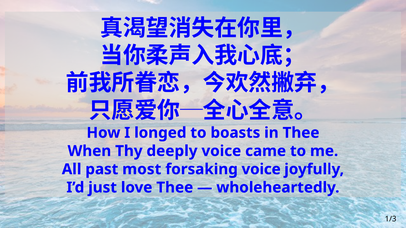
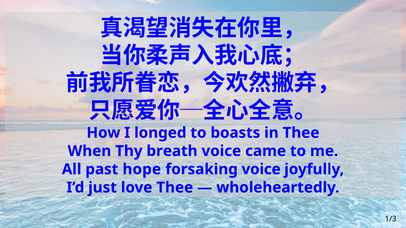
deeply: deeply -> breath
most: most -> hope
